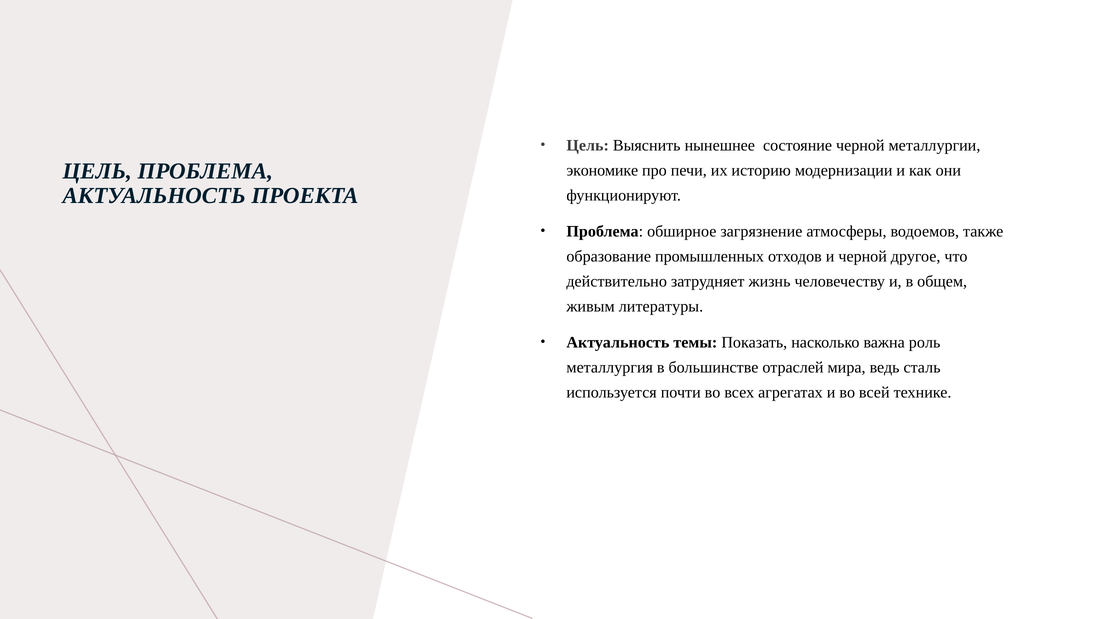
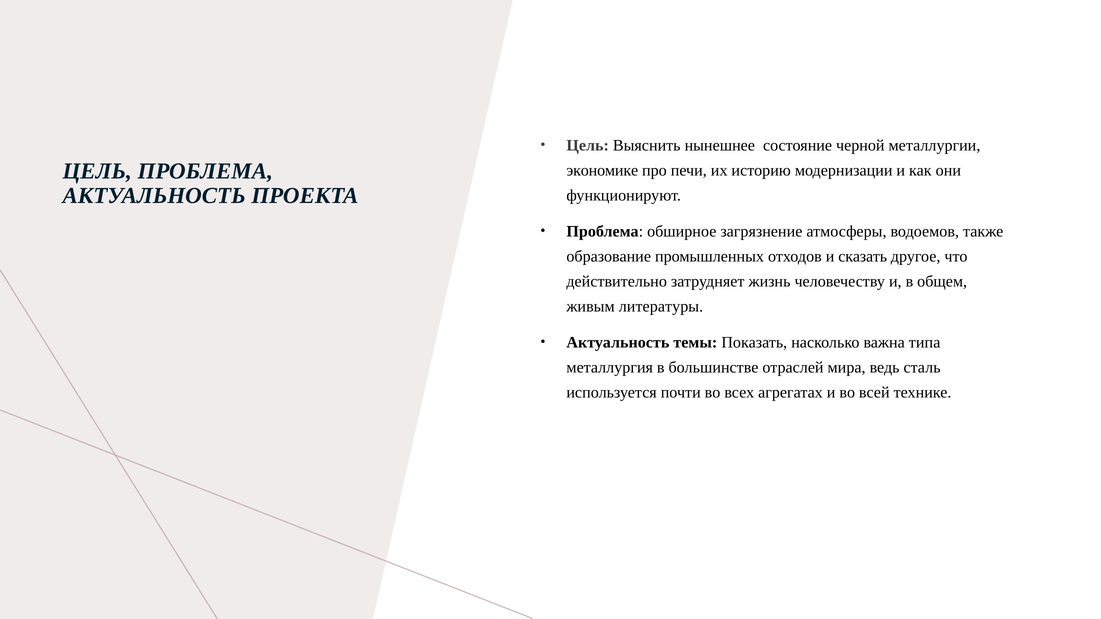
и черной: черной -> сказать
роль: роль -> типа
